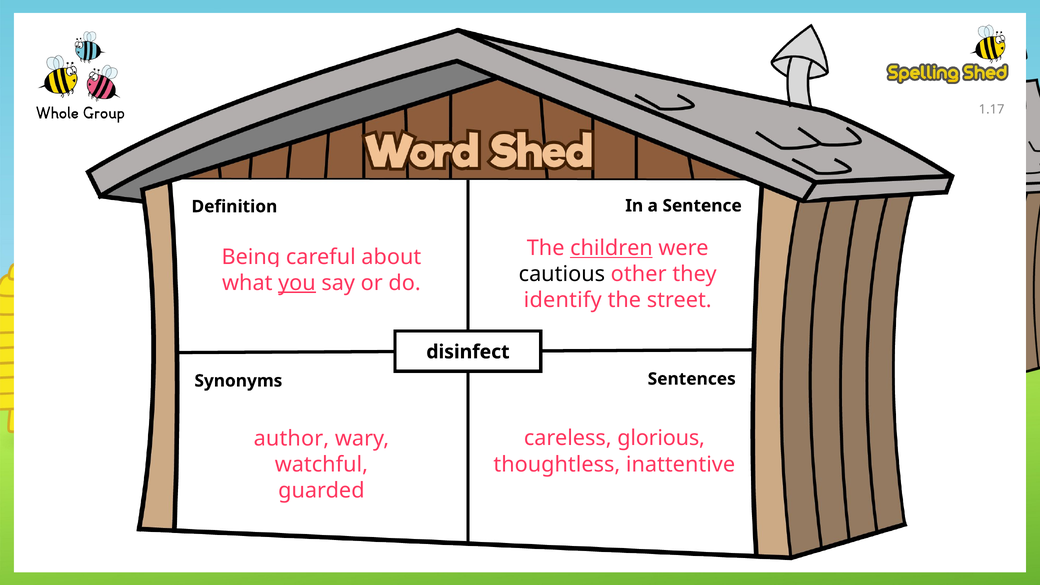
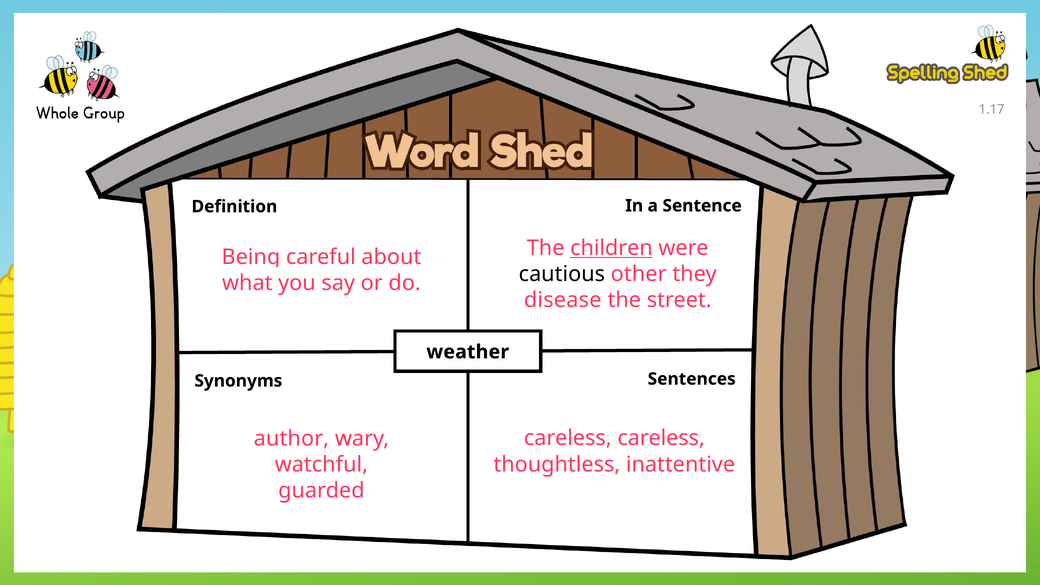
you underline: present -> none
identify: identify -> disease
disinfect: disinfect -> weather
careless glorious: glorious -> careless
